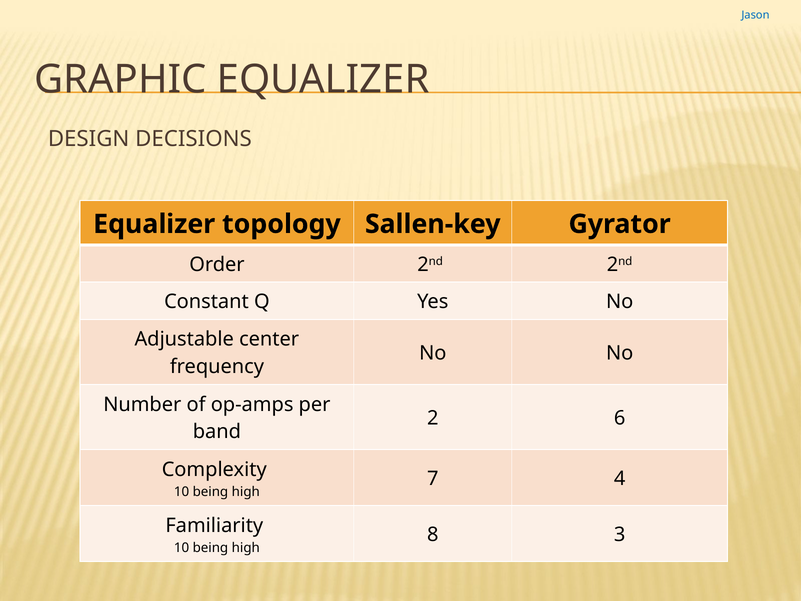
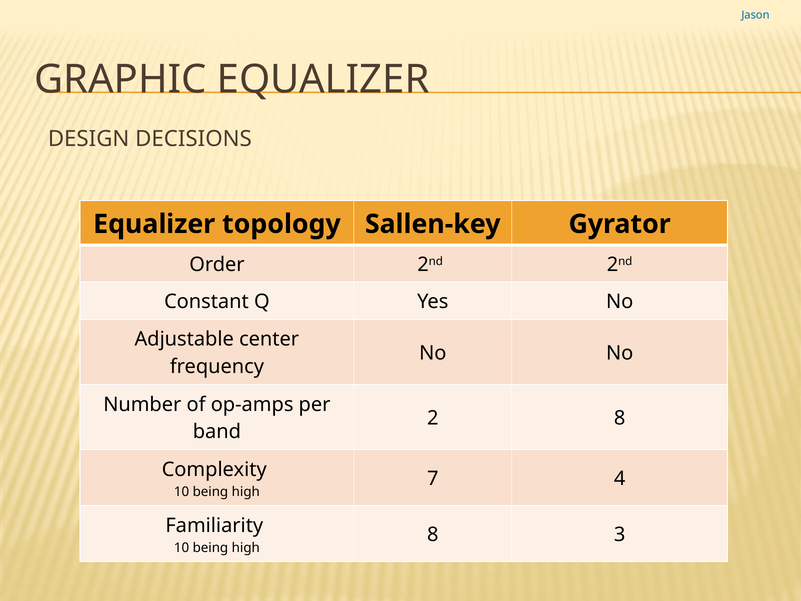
2 6: 6 -> 8
